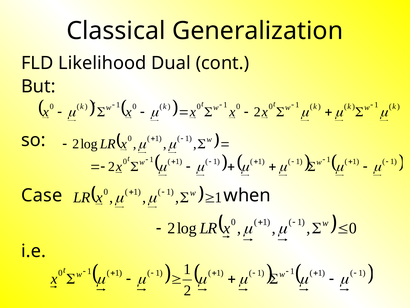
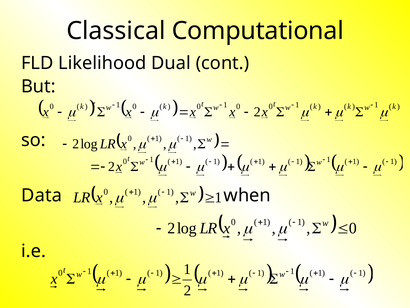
Generalization: Generalization -> Computational
Case: Case -> Data
